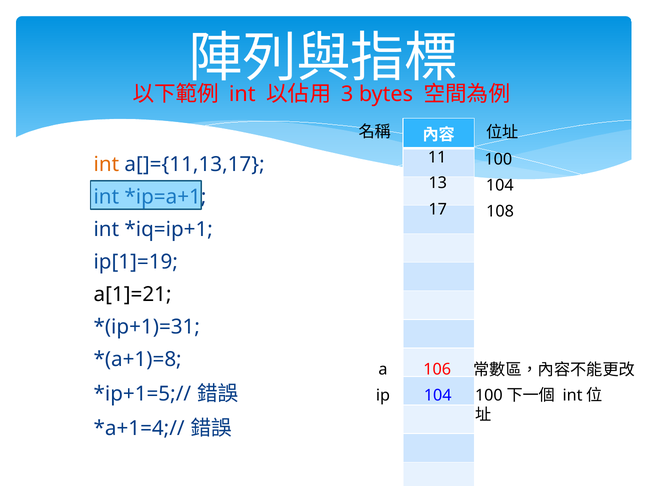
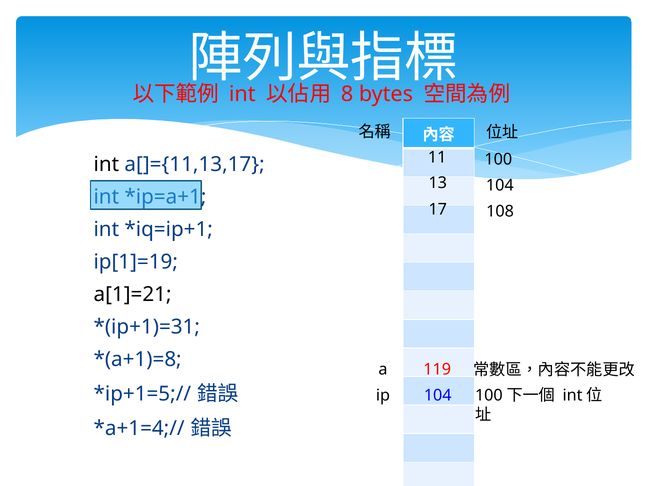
3: 3 -> 8
int at (106, 164) colour: orange -> black
106: 106 -> 119
